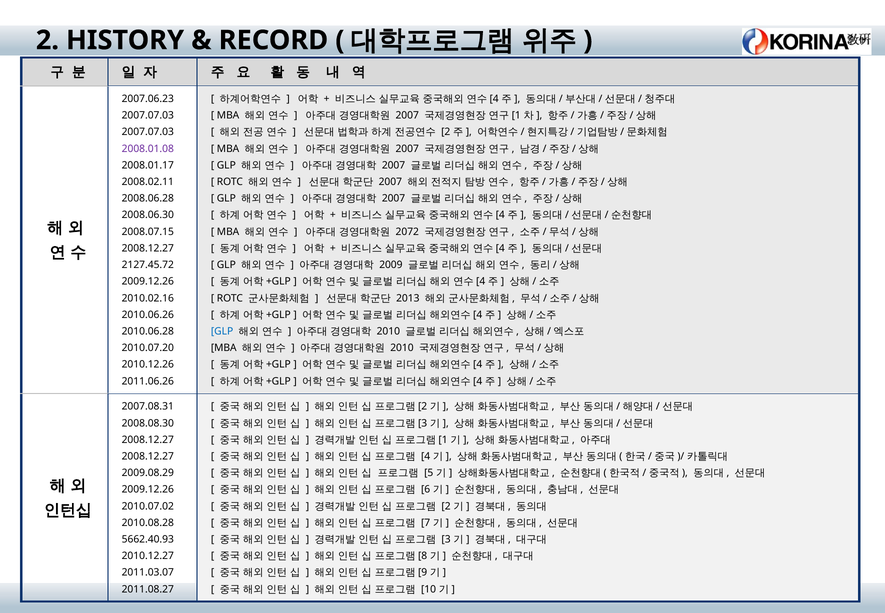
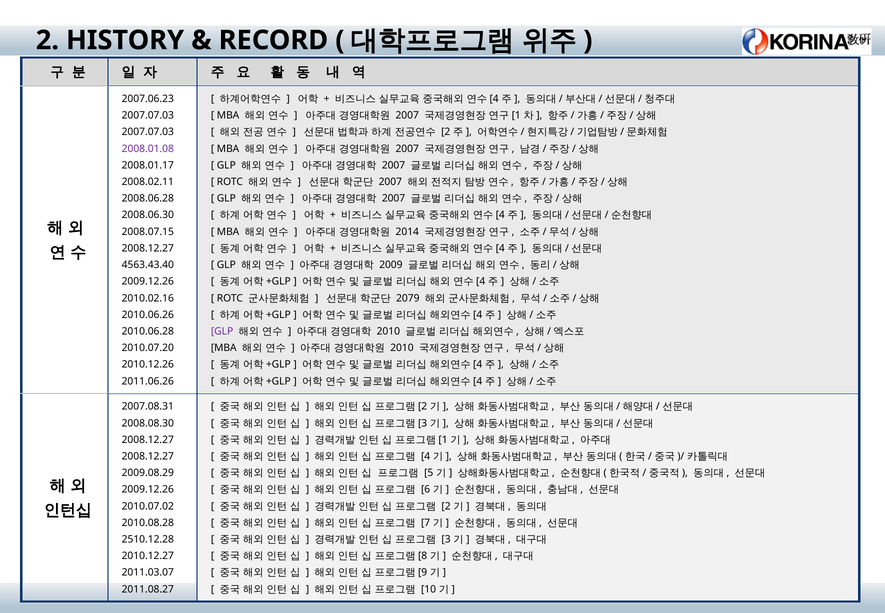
2072: 2072 -> 2014
2127.45.72: 2127.45.72 -> 4563.43.40
2013: 2013 -> 2079
GLP at (222, 331) colour: blue -> purple
5662.40.93: 5662.40.93 -> 2510.12.28
